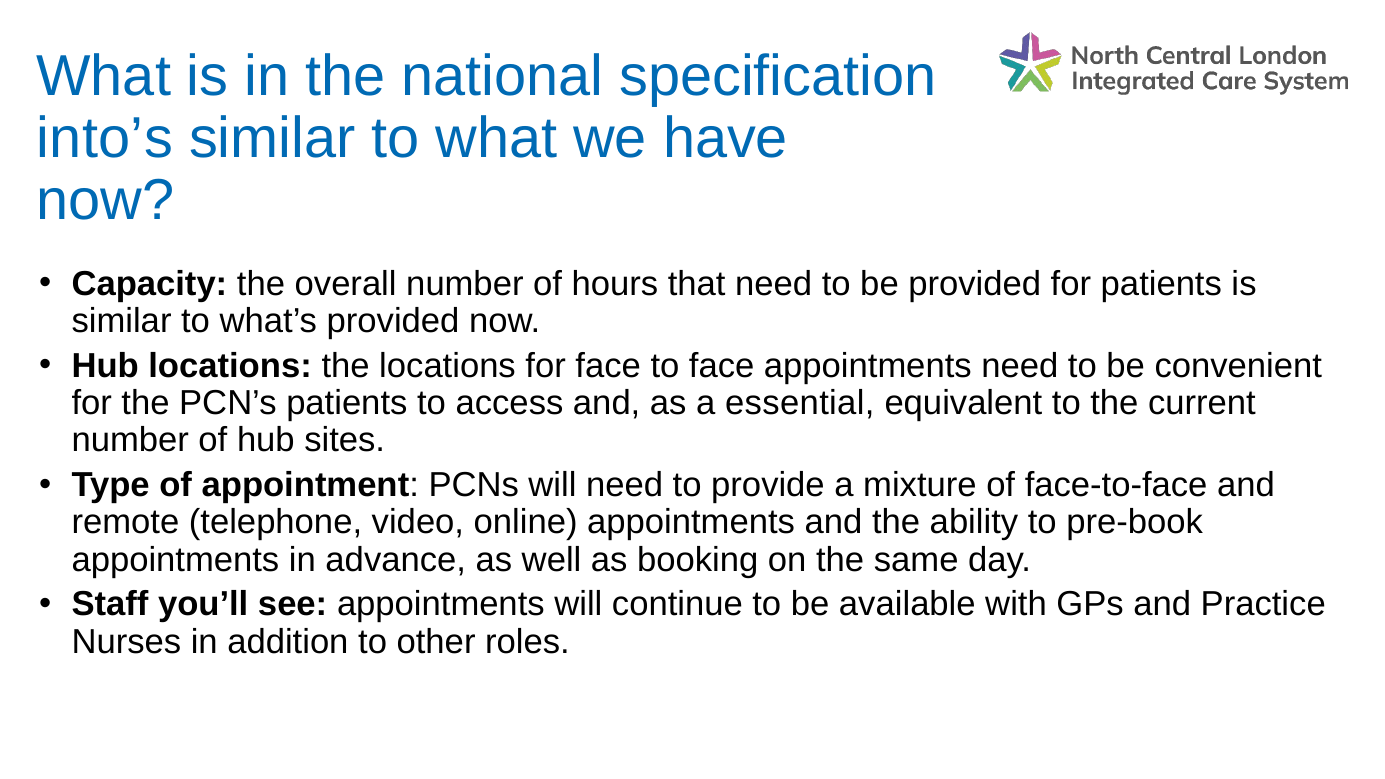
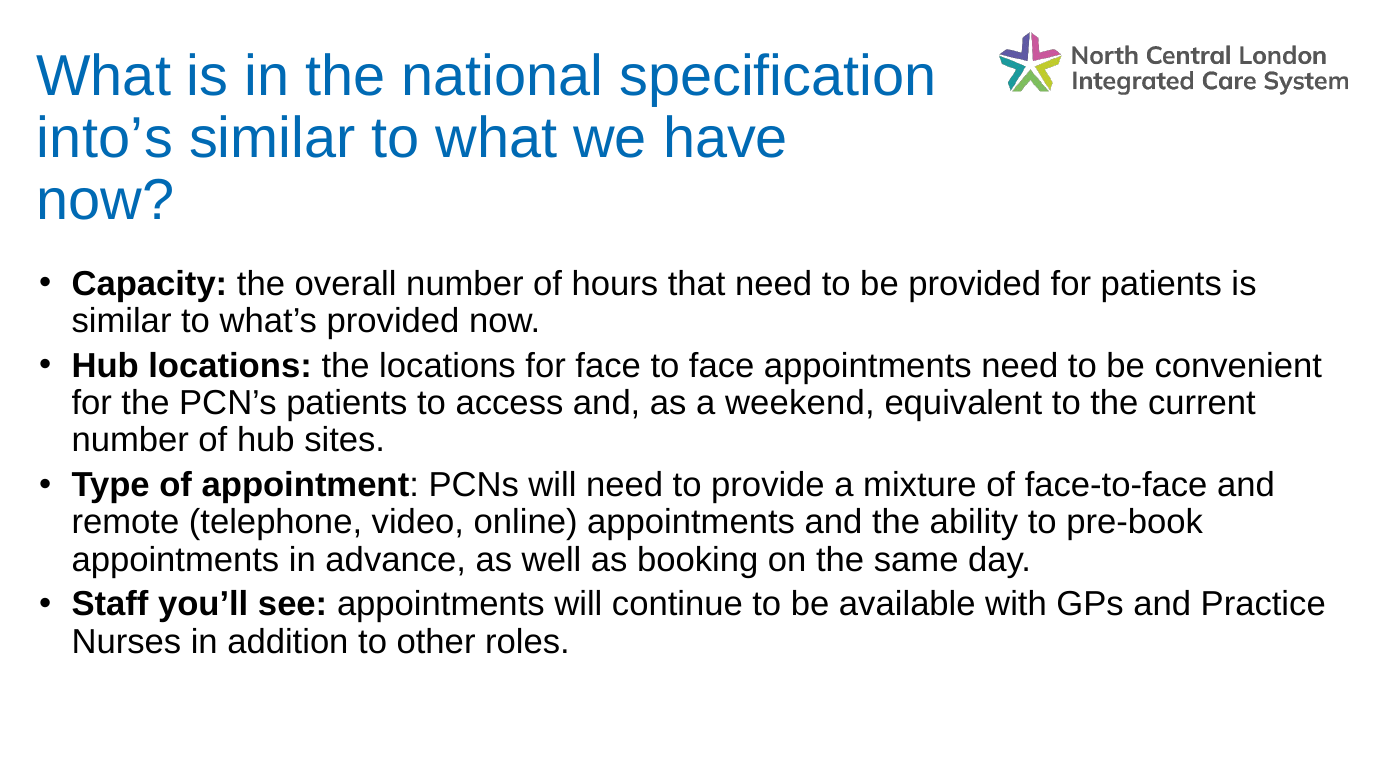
essential: essential -> weekend
